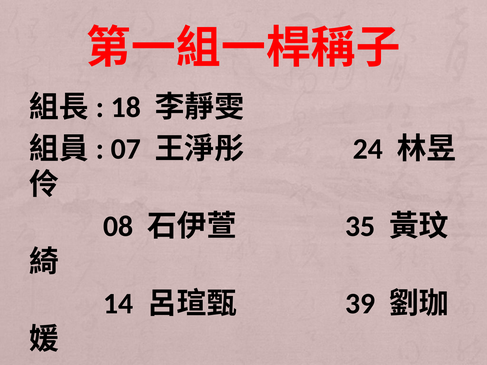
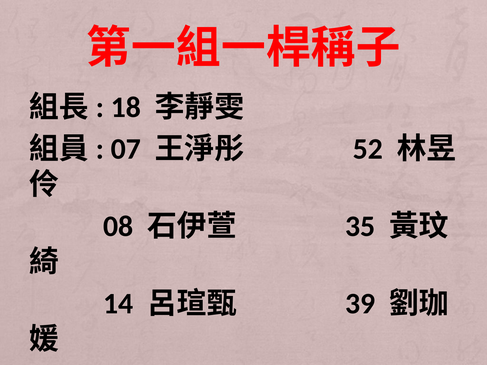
24: 24 -> 52
